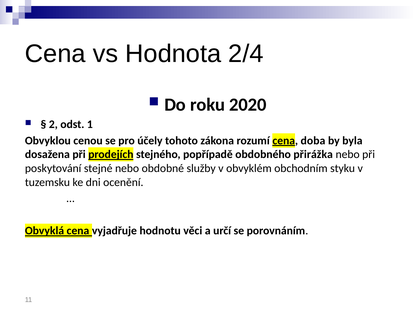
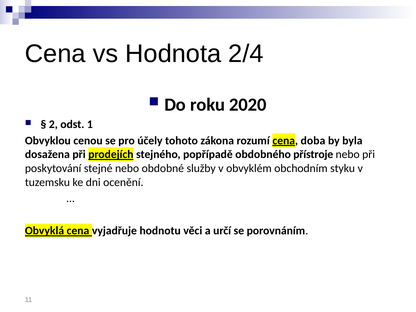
přirážka: přirážka -> přístroje
